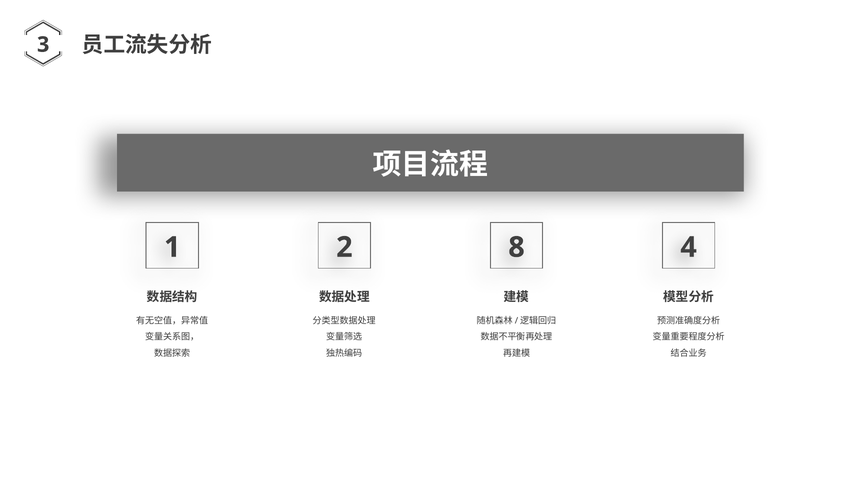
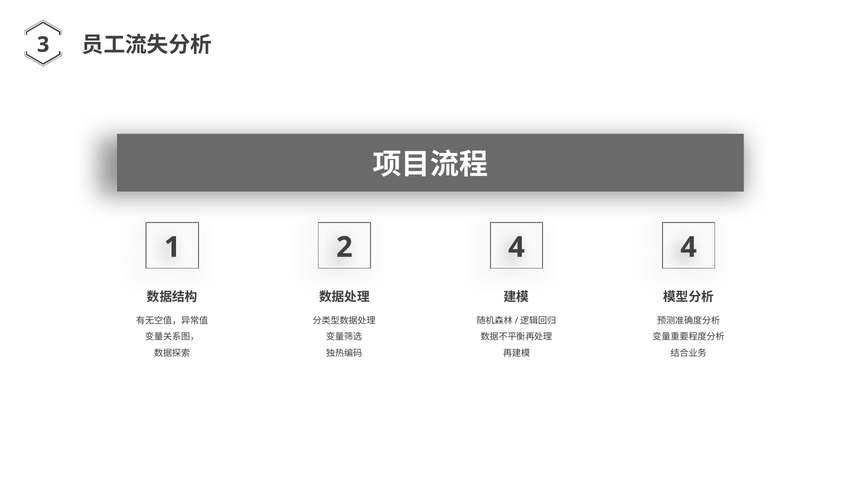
2 8: 8 -> 4
